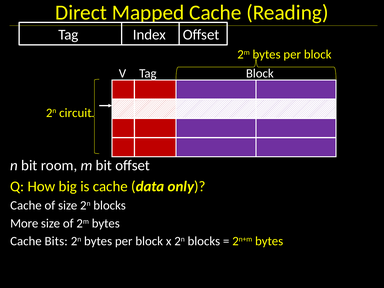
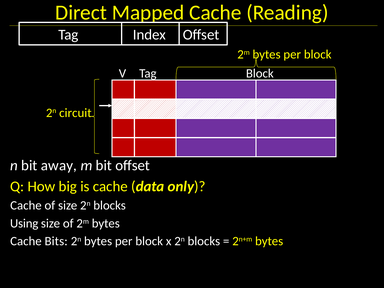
room: room -> away
More: More -> Using
